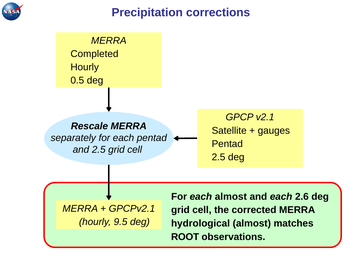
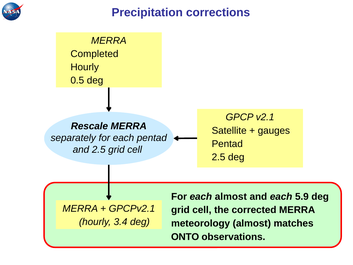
2.6: 2.6 -> 5.9
9.5: 9.5 -> 3.4
hydrological: hydrological -> meteorology
ROOT: ROOT -> ONTO
